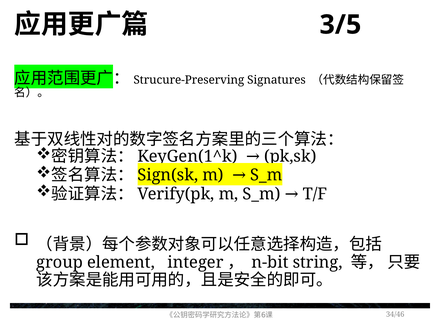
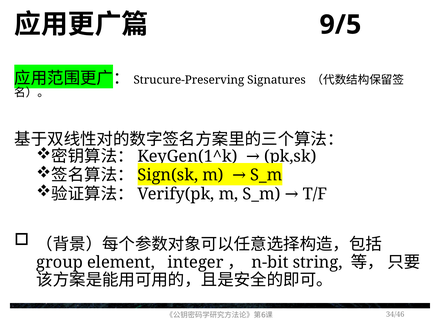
3/5: 3/5 -> 9/5
